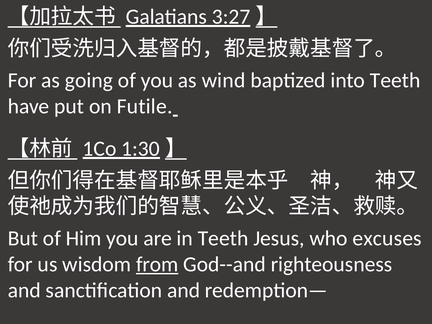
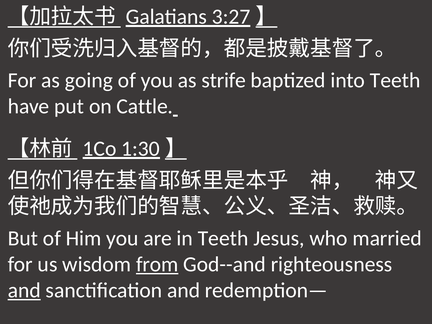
wind: wind -> strife
Futile: Futile -> Cattle
excuses: excuses -> married
and at (24, 290) underline: none -> present
